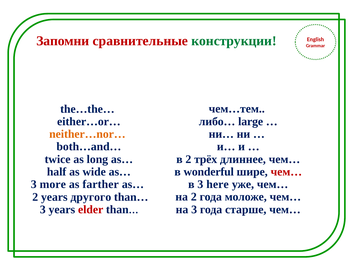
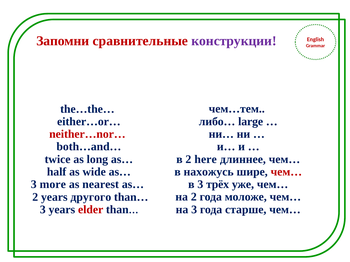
конструкции colour: green -> purple
neither…nor… colour: orange -> red
трёх: трёх -> here
wonderful: wonderful -> нахожусь
farther: farther -> nearest
here: here -> трёх
